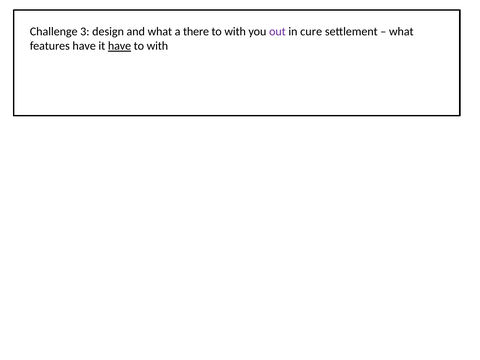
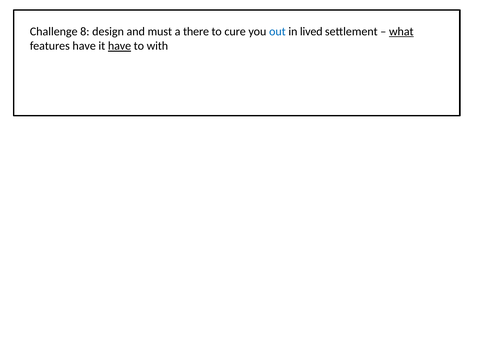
3: 3 -> 8
and what: what -> must
with at (235, 32): with -> cure
out colour: purple -> blue
cure: cure -> lived
what at (401, 32) underline: none -> present
